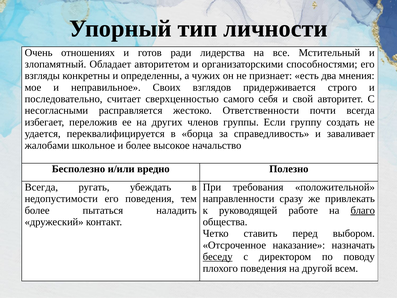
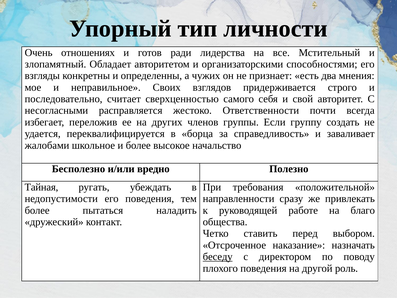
Всегда at (41, 187): Всегда -> Тайная
благо underline: present -> none
всем: всем -> роль
